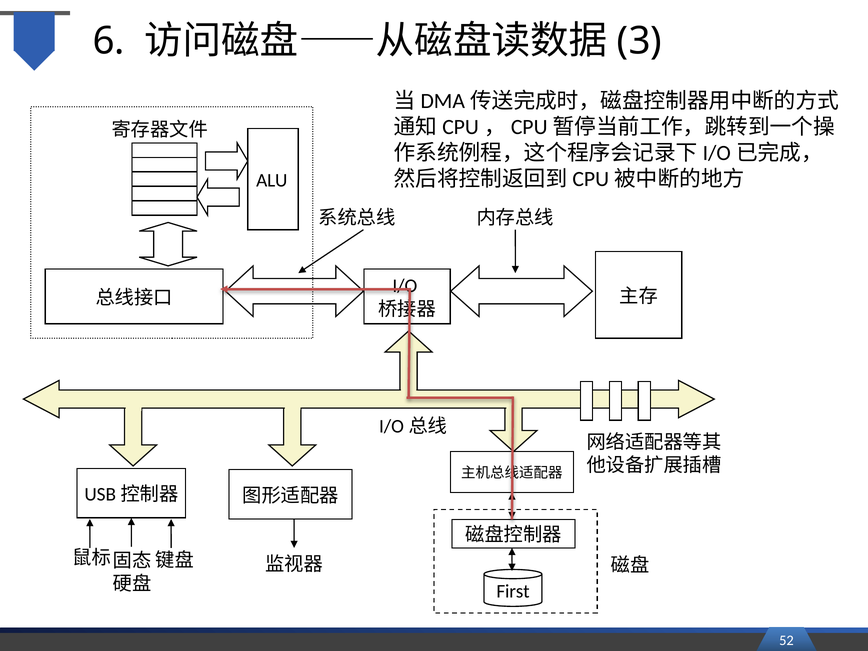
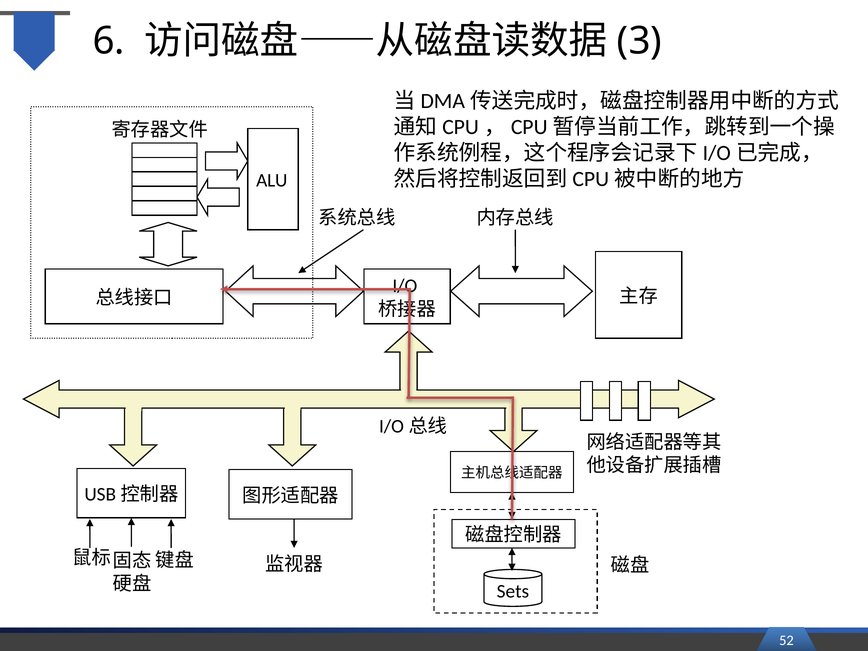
First: First -> Sets
